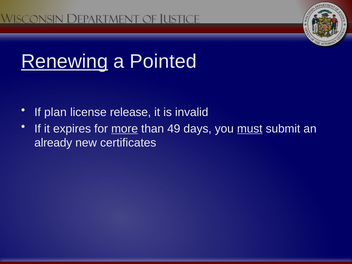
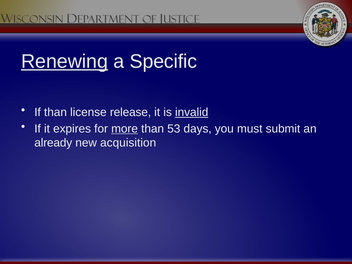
Pointed: Pointed -> Specific
If plan: plan -> than
invalid underline: none -> present
49: 49 -> 53
must underline: present -> none
certificates: certificates -> acquisition
